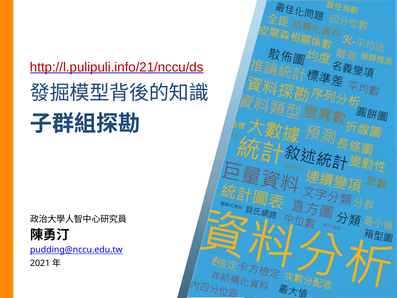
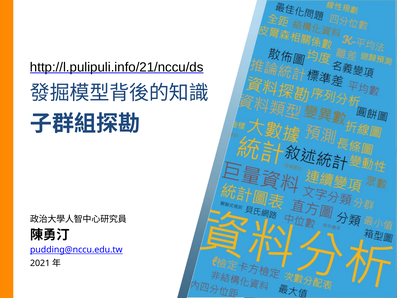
http://l.pulipuli.info/21/nccu/ds colour: red -> black
